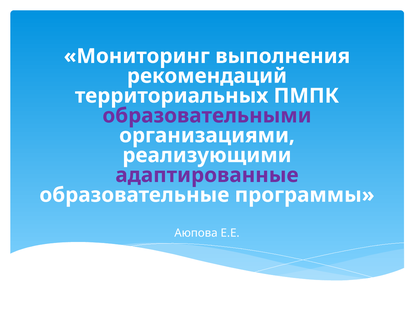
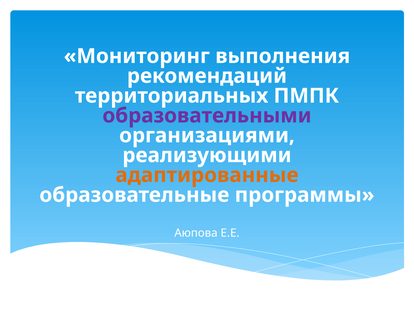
адаптированные colour: purple -> orange
